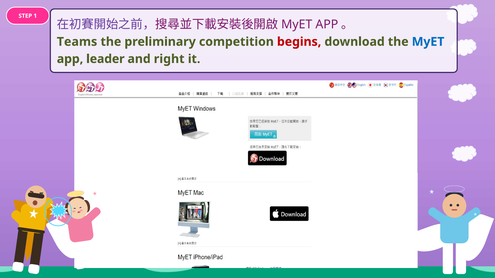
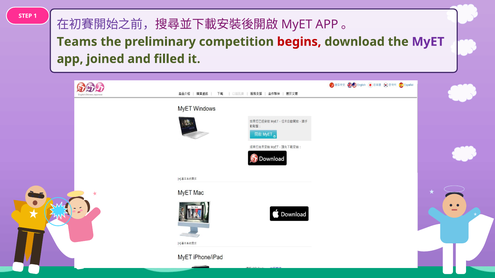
MyET at (428, 42) colour: blue -> purple
leader: leader -> joined
right: right -> filled
